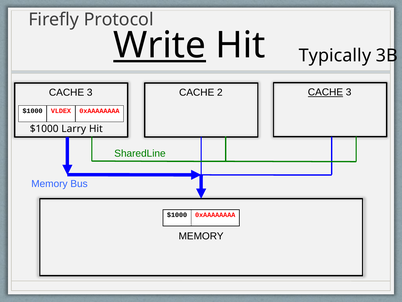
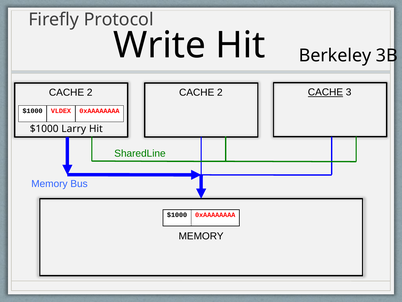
Write underline: present -> none
Typically: Typically -> Berkeley
3 at (90, 92): 3 -> 2
